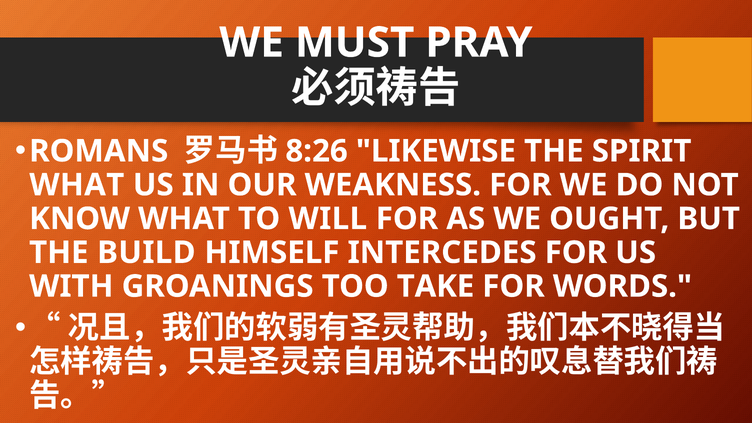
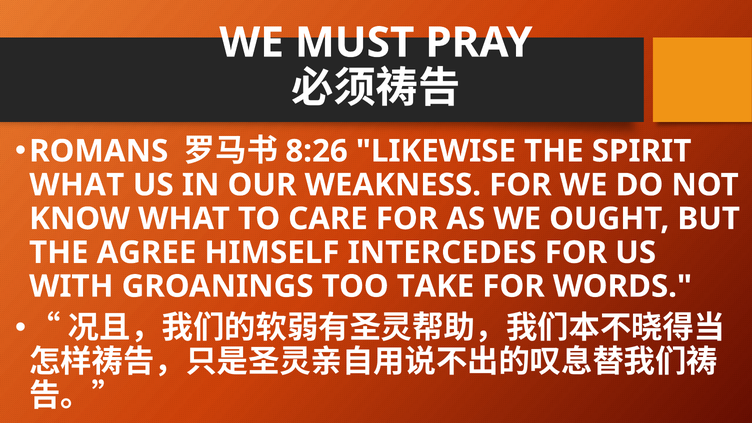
WILL: WILL -> CARE
BUILD: BUILD -> AGREE
